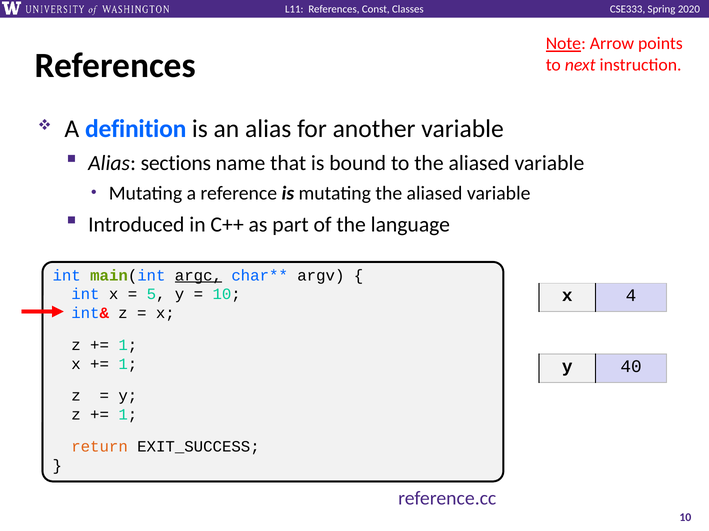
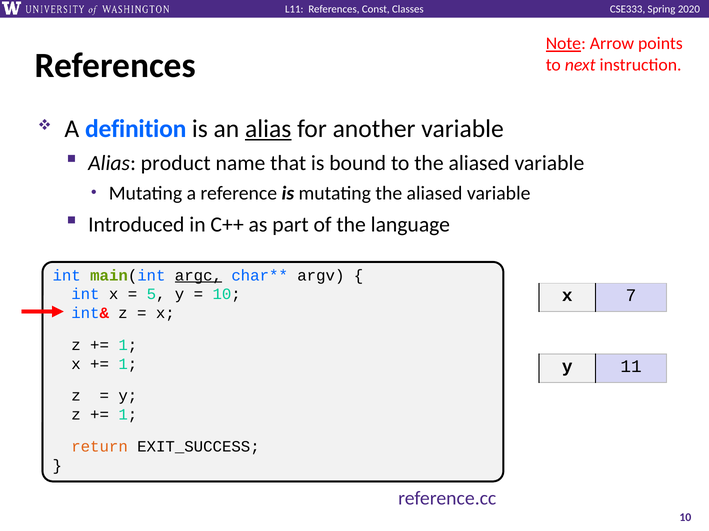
alias at (268, 129) underline: none -> present
sections: sections -> product
4: 4 -> 7
40: 40 -> 11
